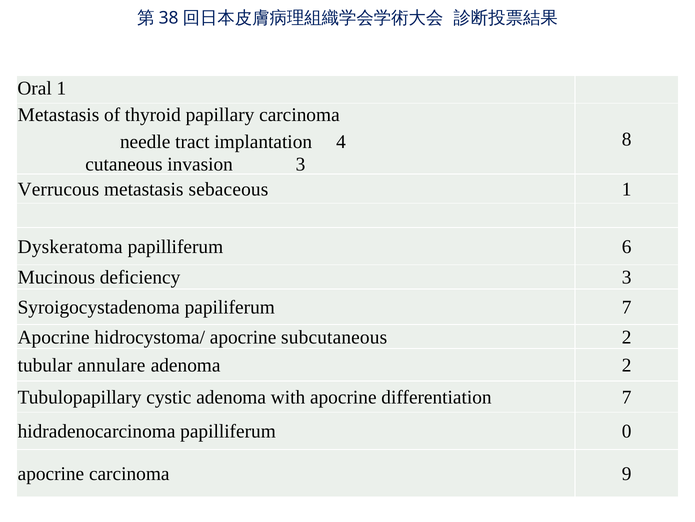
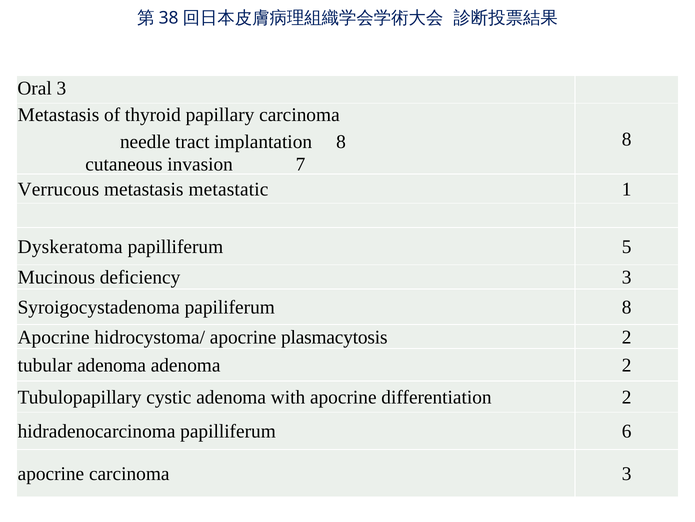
Oral 1: 1 -> 3
implantation 4: 4 -> 8
invasion 3: 3 -> 7
sebaceous: sebaceous -> metastatic
6: 6 -> 5
papiliferum 7: 7 -> 8
subcutaneous: subcutaneous -> plasmacytosis
tubular annulare: annulare -> adenoma
differentiation 7: 7 -> 2
0: 0 -> 6
carcinoma 9: 9 -> 3
